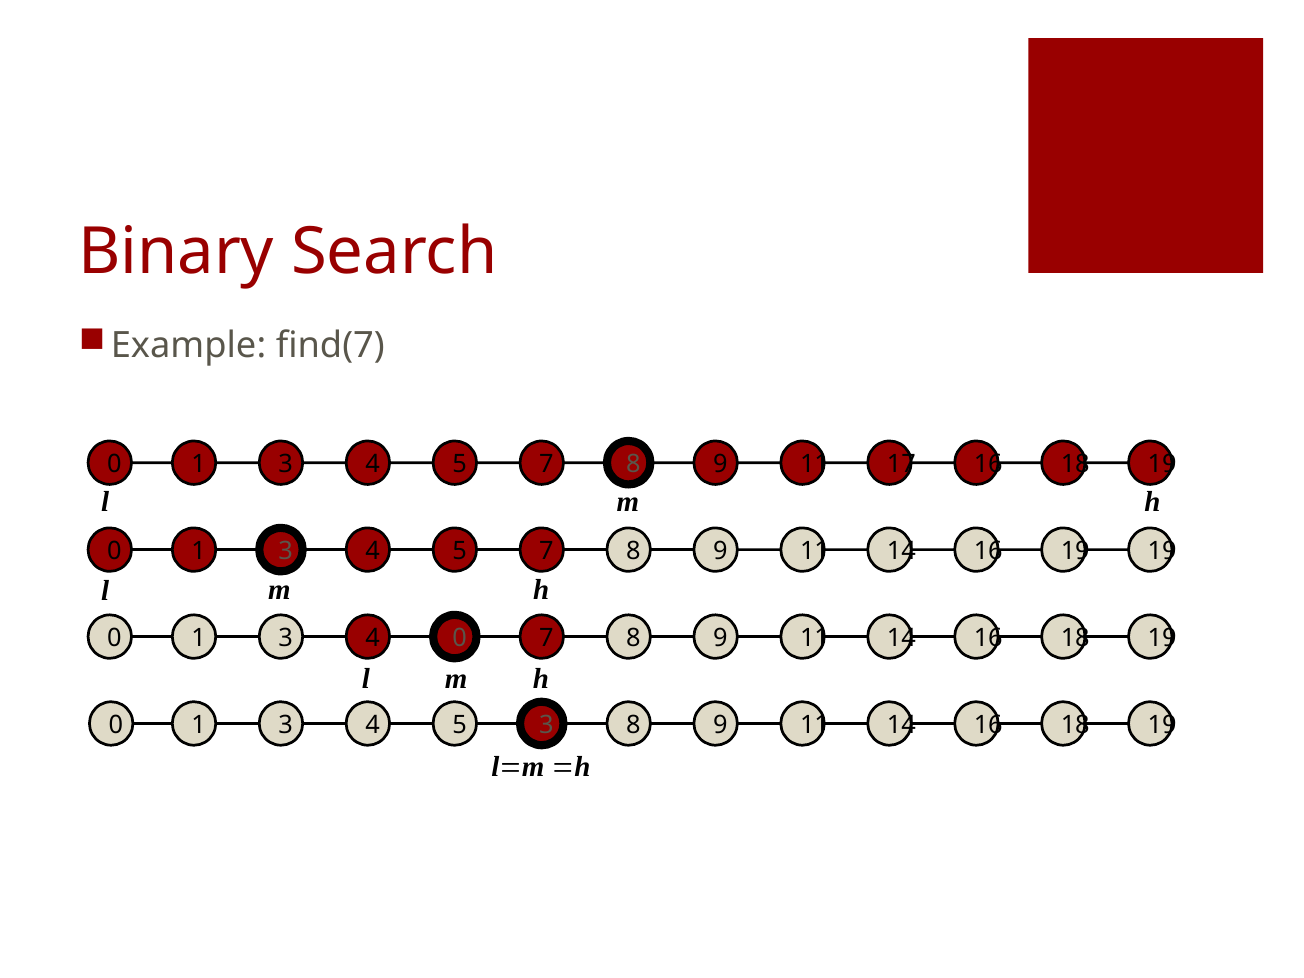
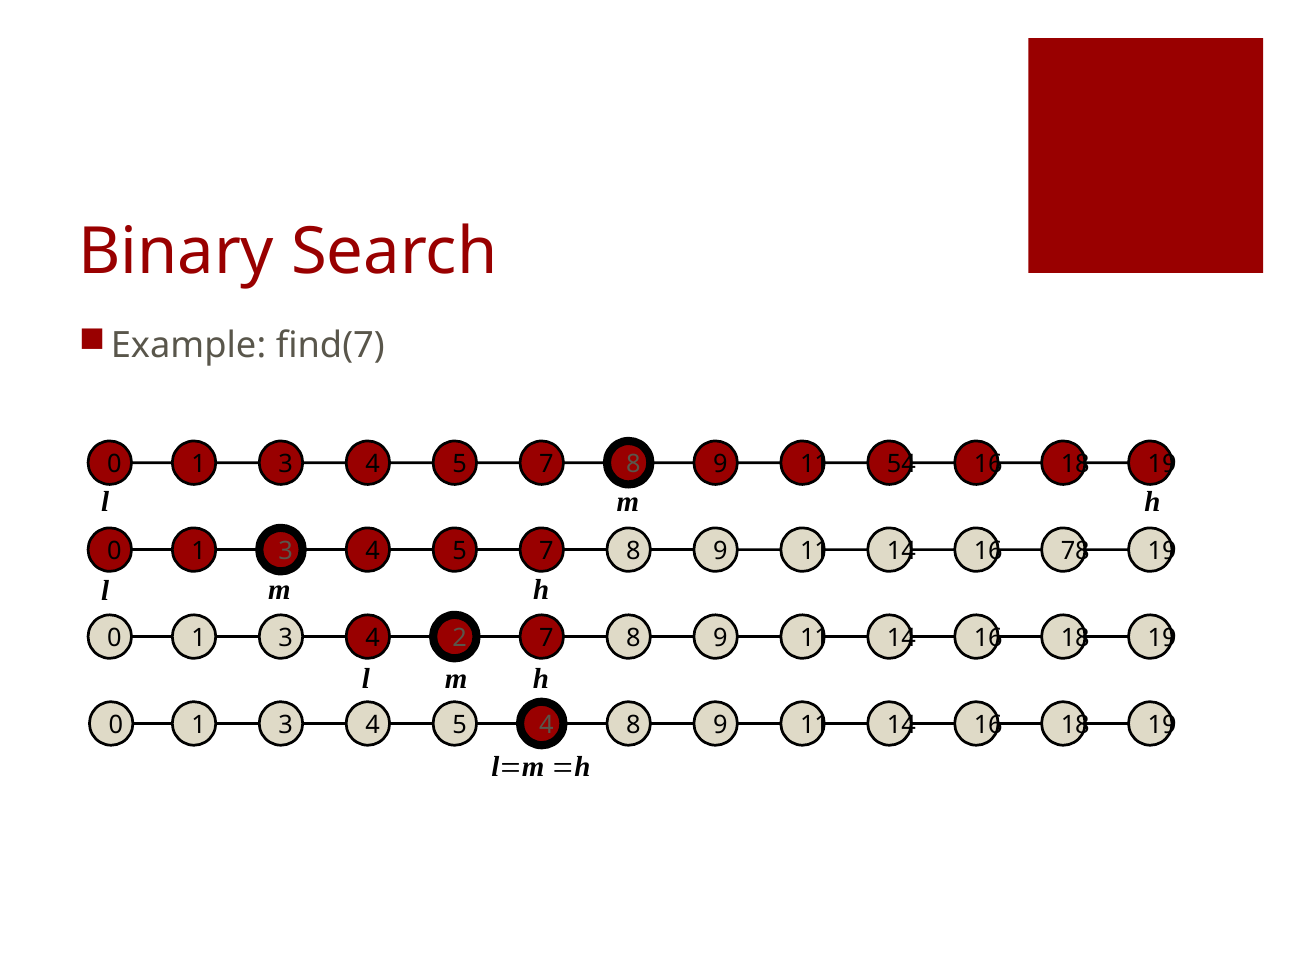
17: 17 -> 54
16 19: 19 -> 78
4 0: 0 -> 2
5 3: 3 -> 4
